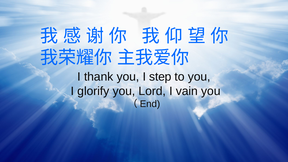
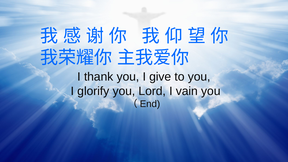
step: step -> give
